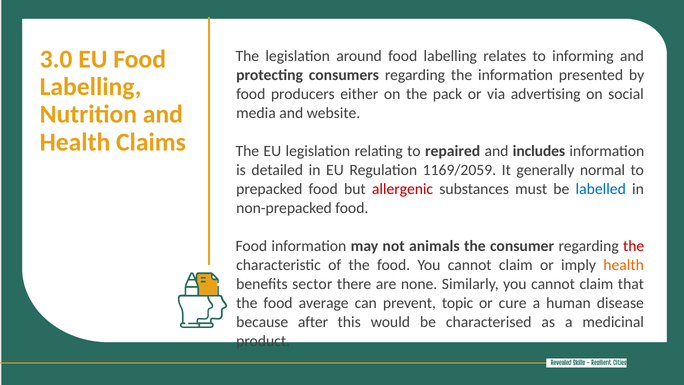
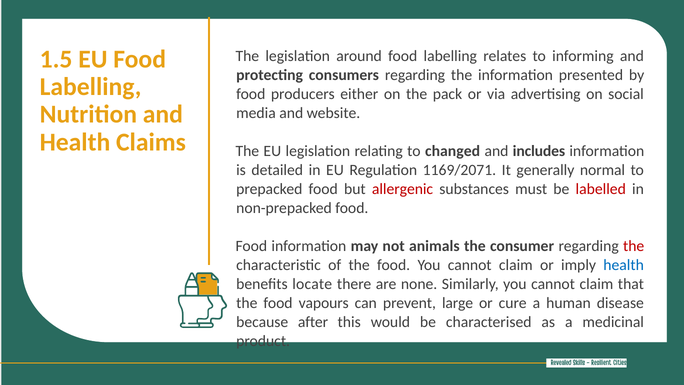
3.0: 3.0 -> 1.5
repaired: repaired -> changed
1169/2059: 1169/2059 -> 1169/2071
labelled colour: blue -> red
health at (624, 265) colour: orange -> blue
sector: sector -> locate
average: average -> vapours
topic: topic -> large
